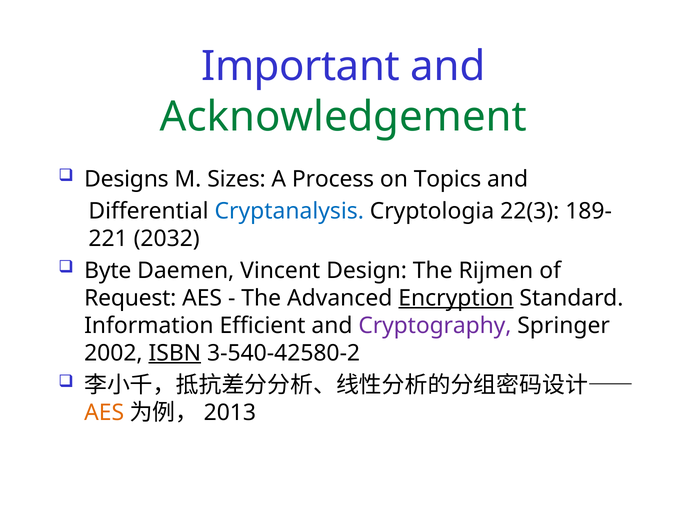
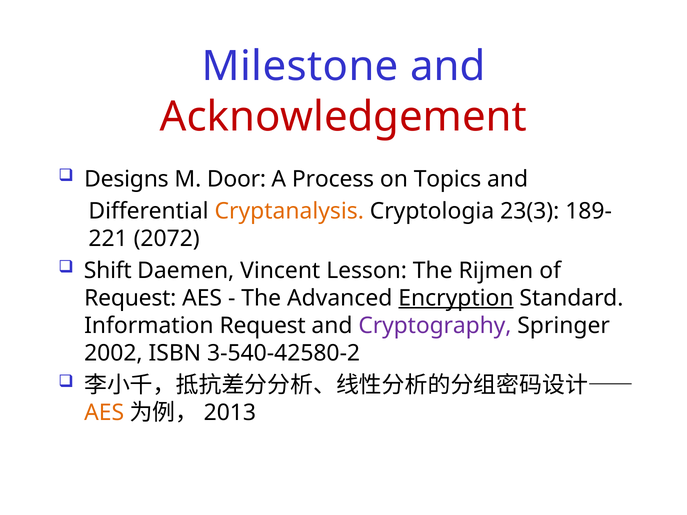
Important: Important -> Milestone
Acknowledgement colour: green -> red
Sizes: Sizes -> Door
Cryptanalysis colour: blue -> orange
22(3: 22(3 -> 23(3
2032: 2032 -> 2072
Byte: Byte -> Shift
Design: Design -> Lesson
Information Efficient: Efficient -> Request
ISBN underline: present -> none
